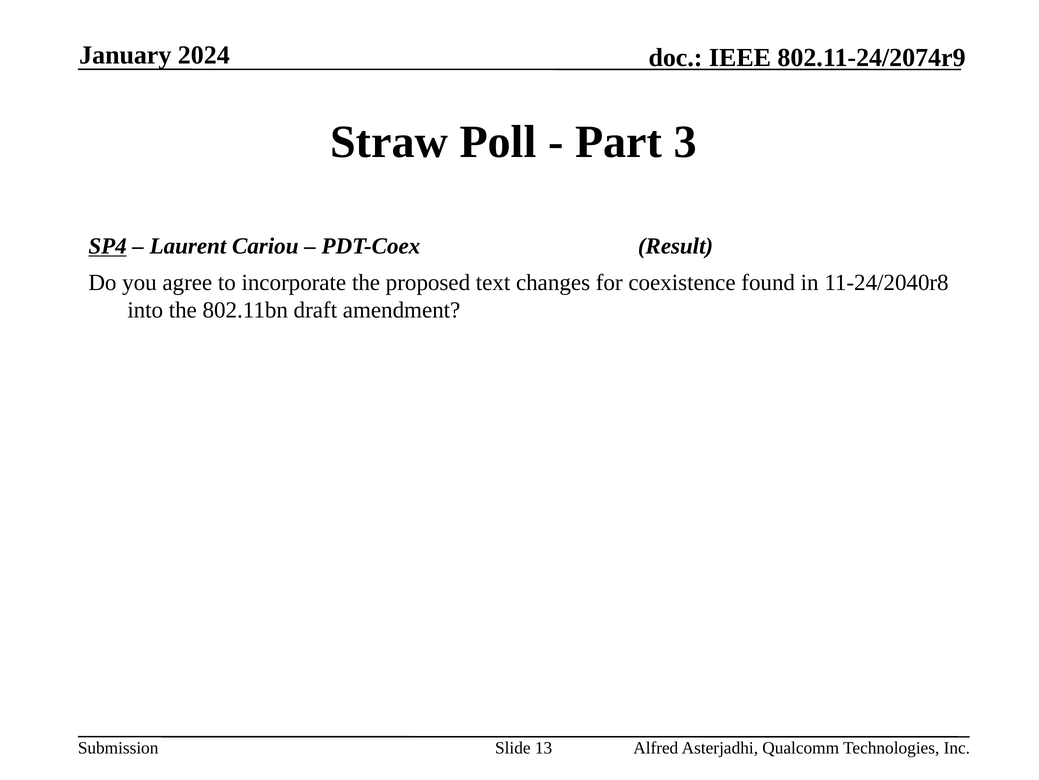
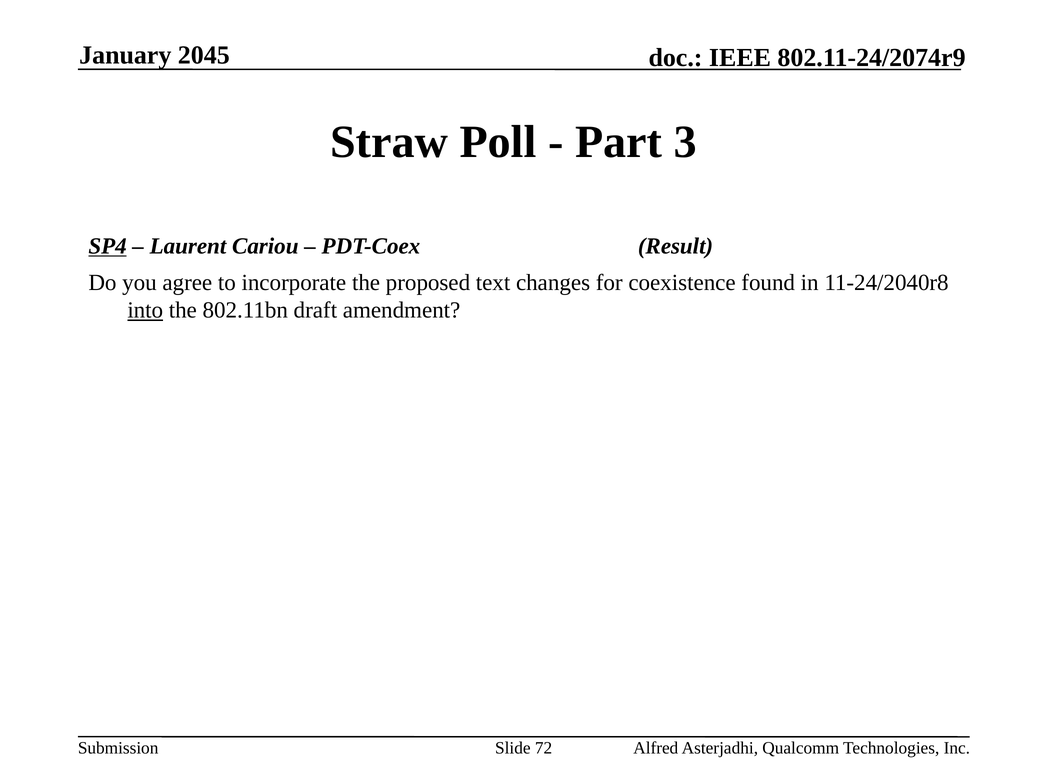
2024: 2024 -> 2045
into underline: none -> present
13: 13 -> 72
